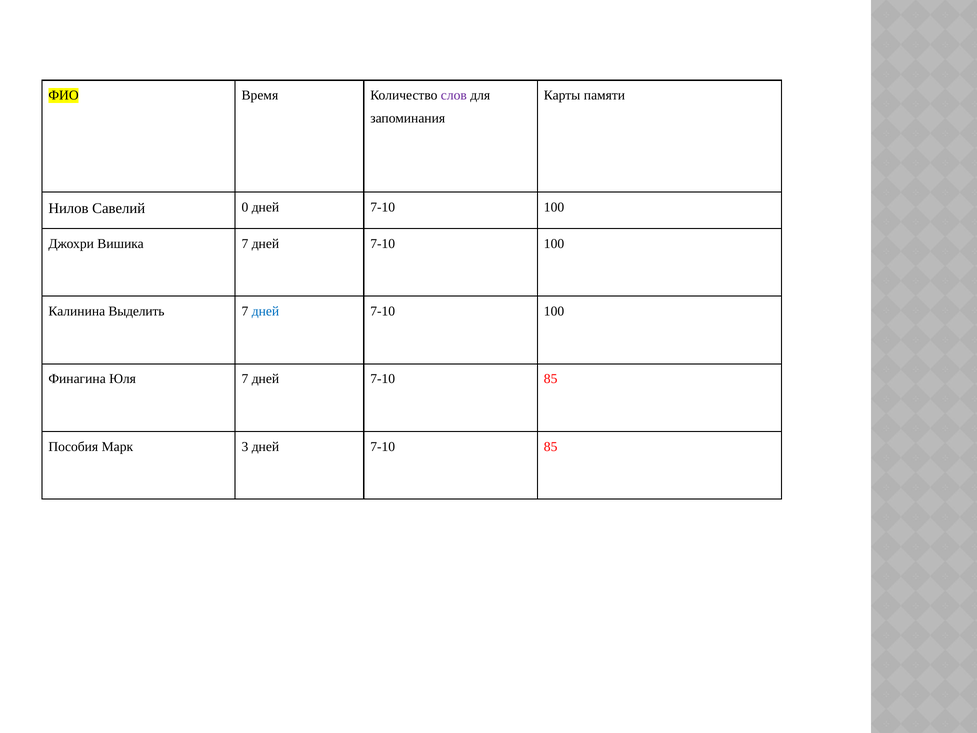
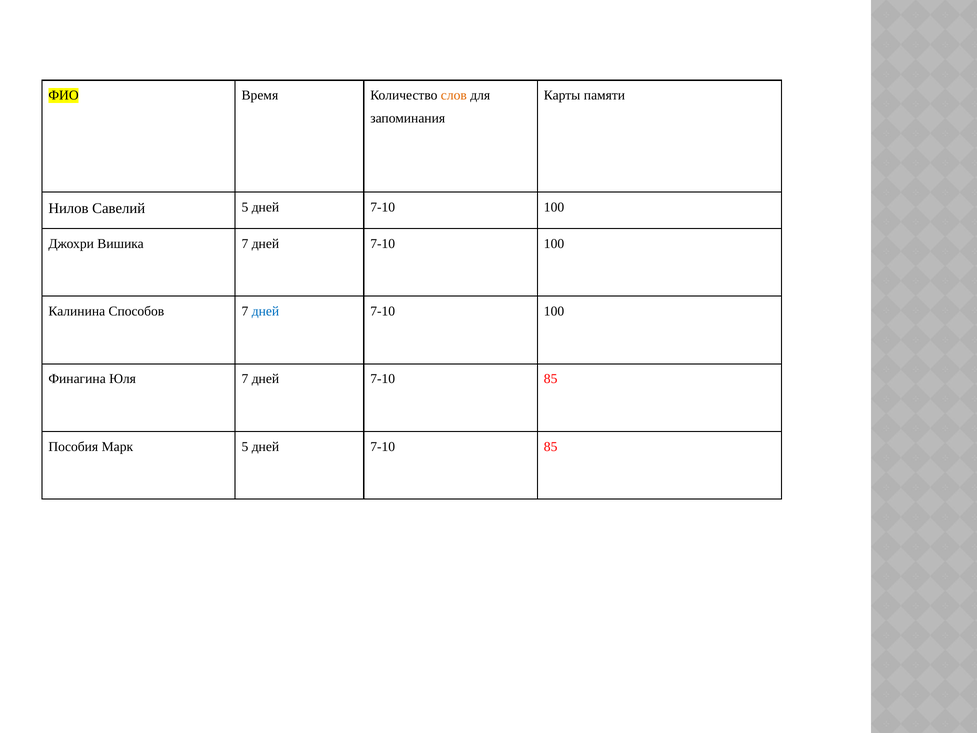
слов colour: purple -> orange
Савелий 0: 0 -> 5
Выделить: Выделить -> Способов
Марк 3: 3 -> 5
